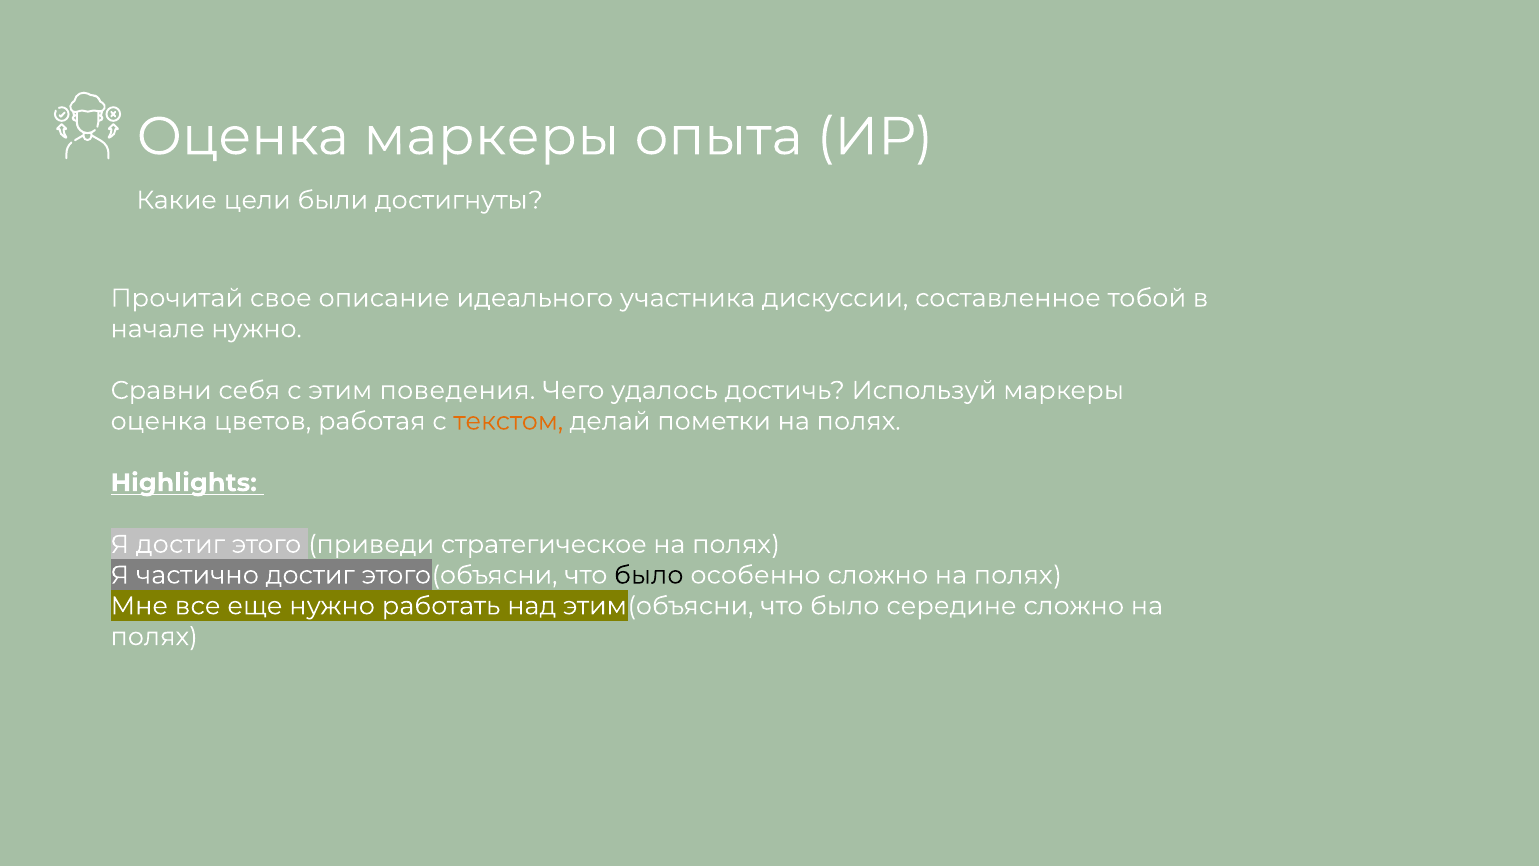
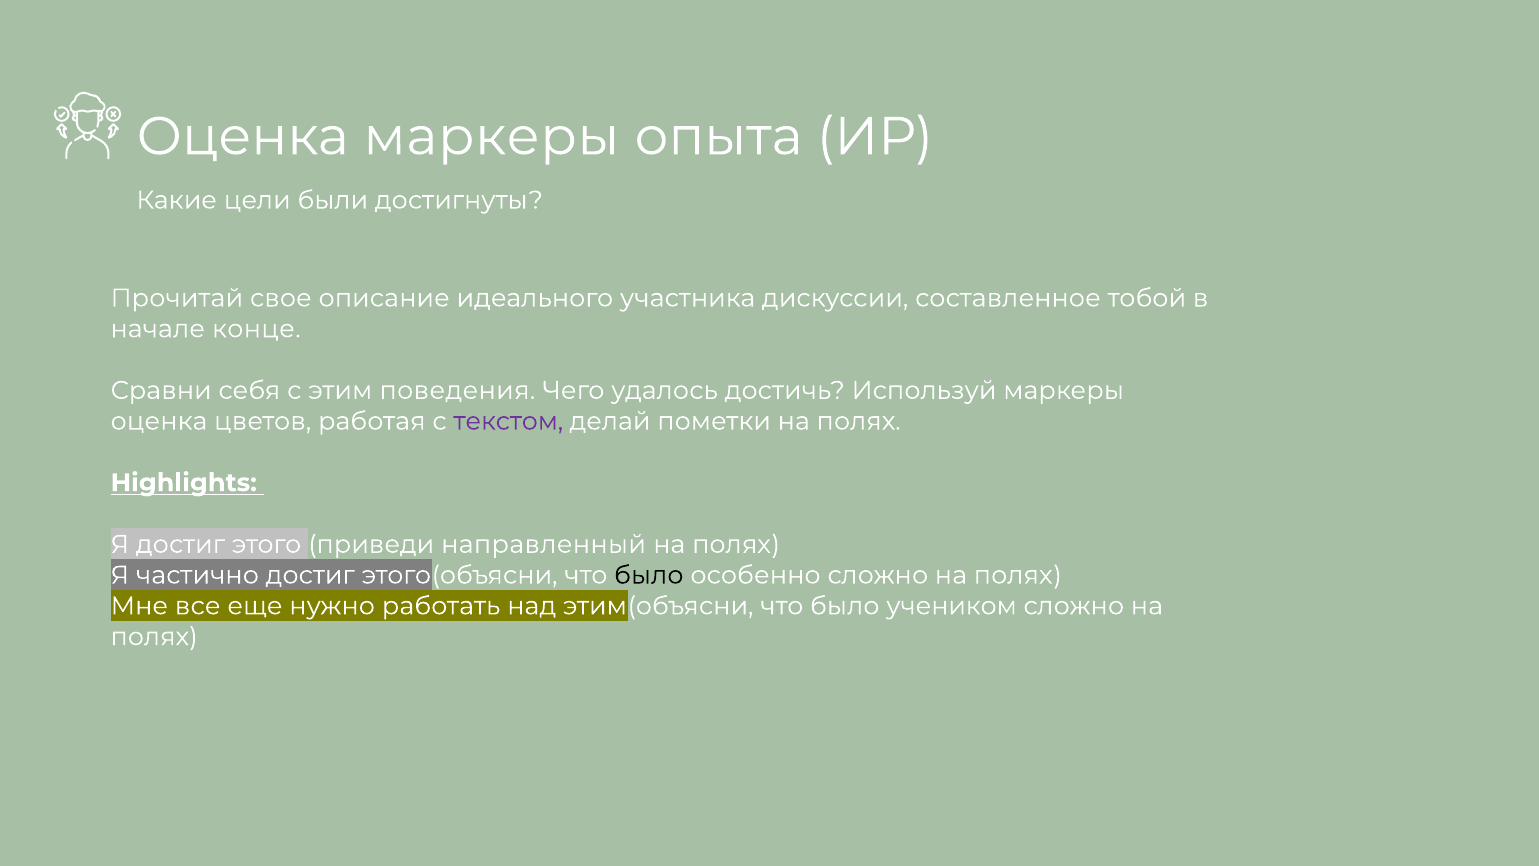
начале нужно: нужно -> конце
текстом colour: orange -> purple
стратегическое: стратегическое -> направленный
середине: середине -> учеником
